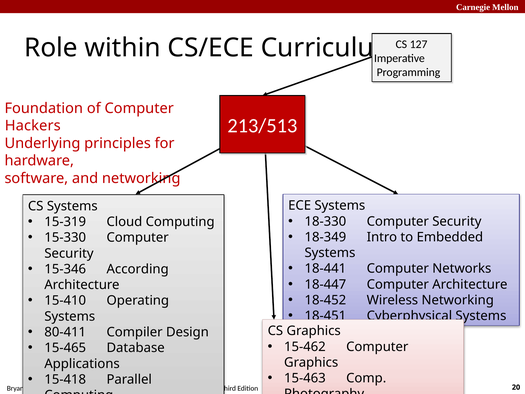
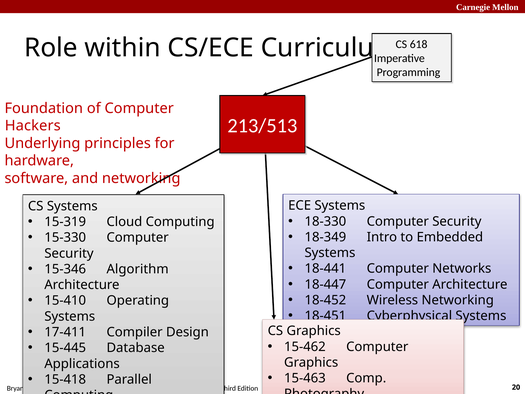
127: 127 -> 618
According: According -> Algorithm
80-411: 80-411 -> 17-411
15-465 at (65, 348): 15-465 -> 15-445
